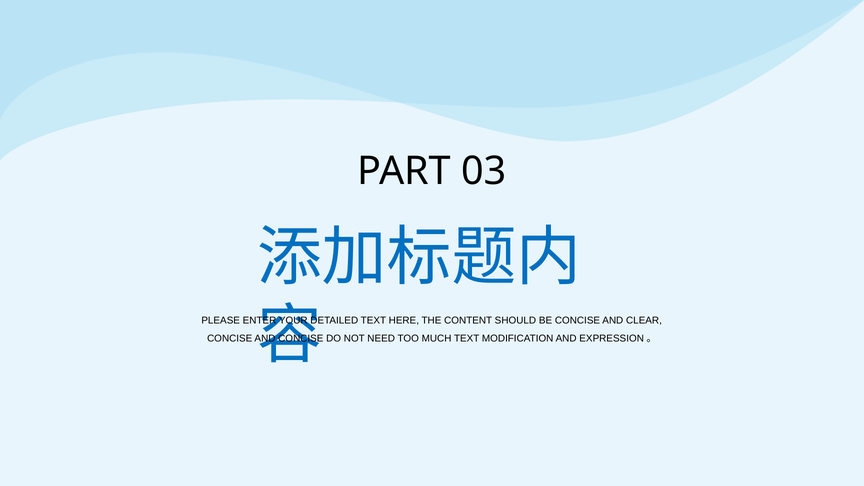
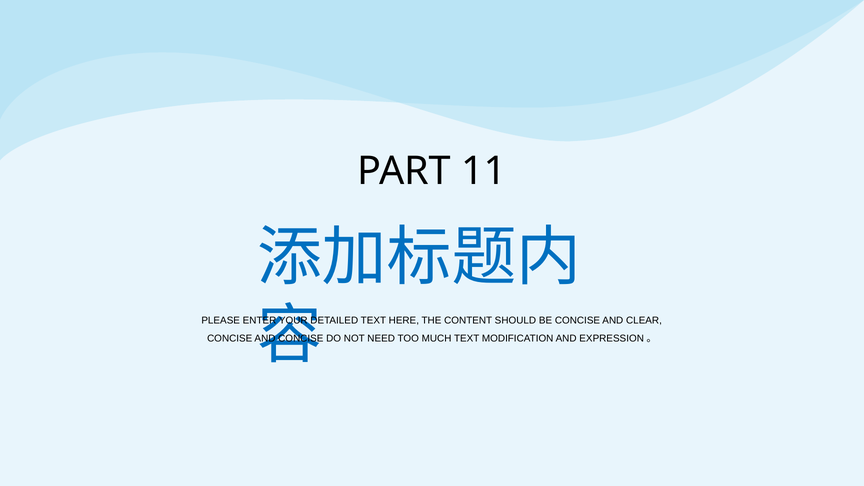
03: 03 -> 11
